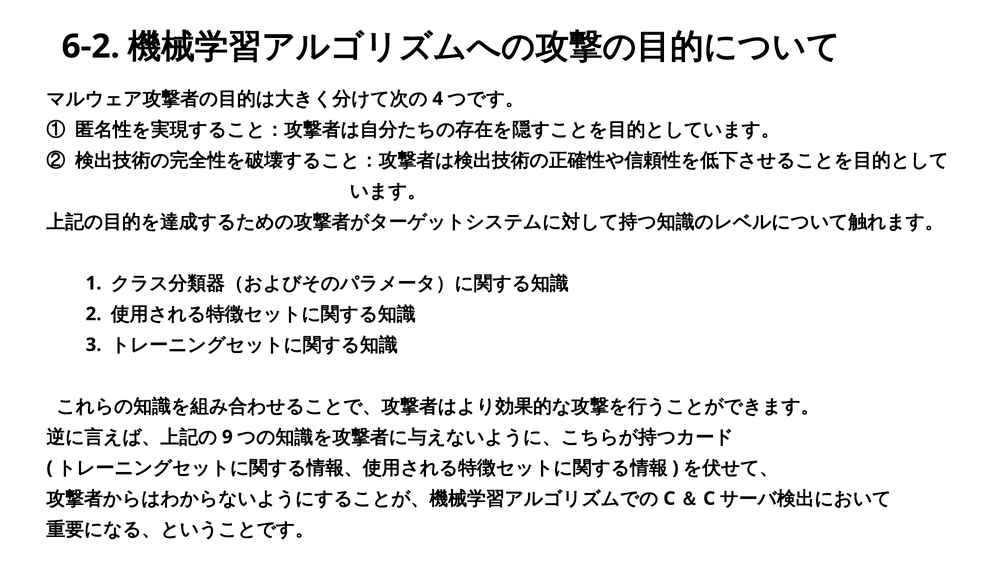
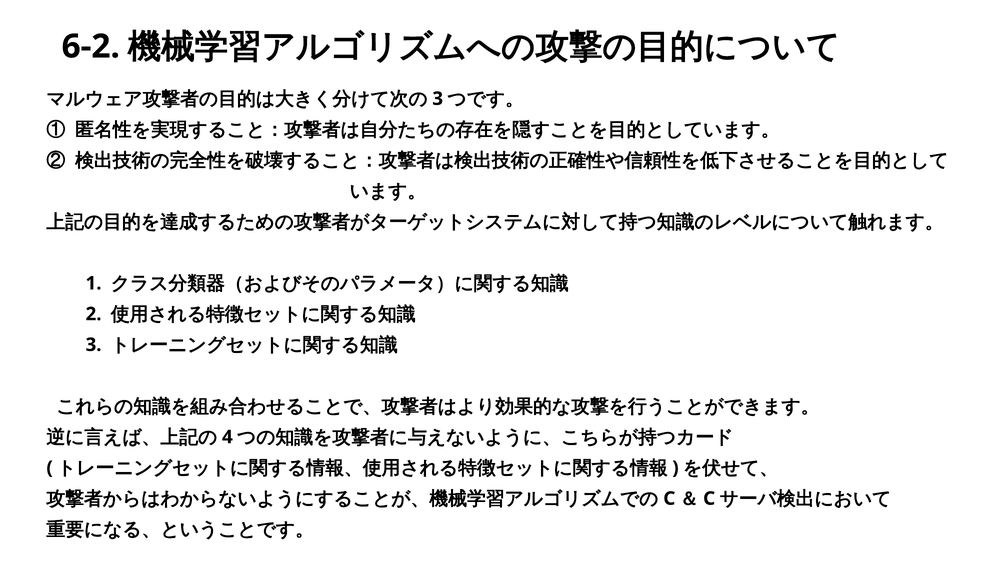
4 at (438, 99): 4 -> 3
9: 9 -> 4
